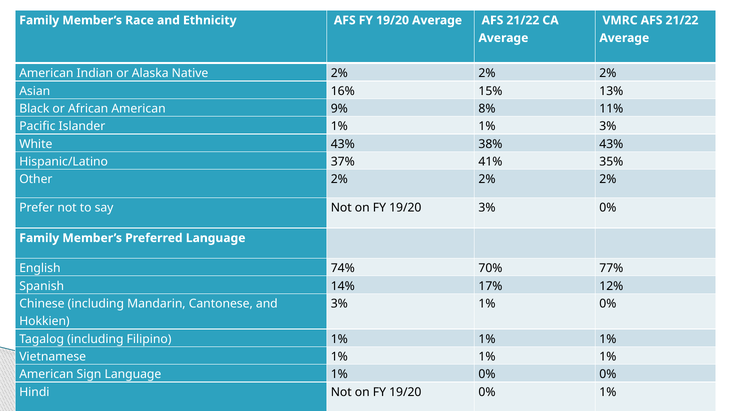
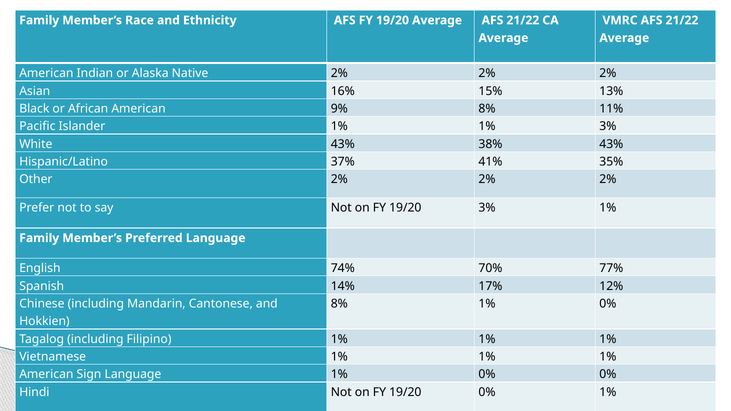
3% 0%: 0% -> 1%
3% at (339, 304): 3% -> 8%
